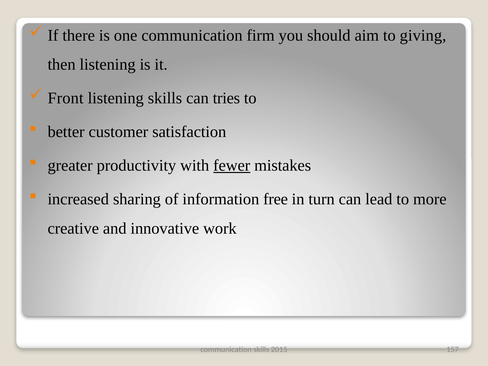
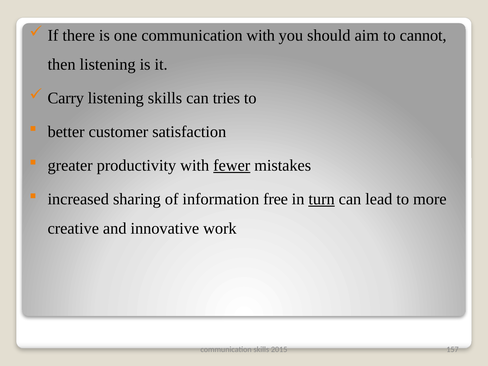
communication firm: firm -> with
giving: giving -> cannot
Front: Front -> Carry
turn underline: none -> present
